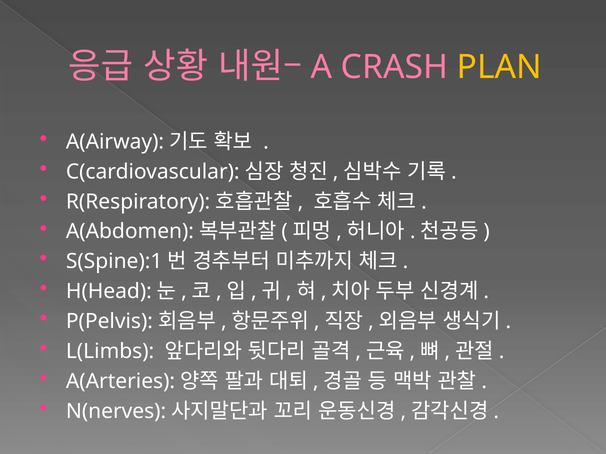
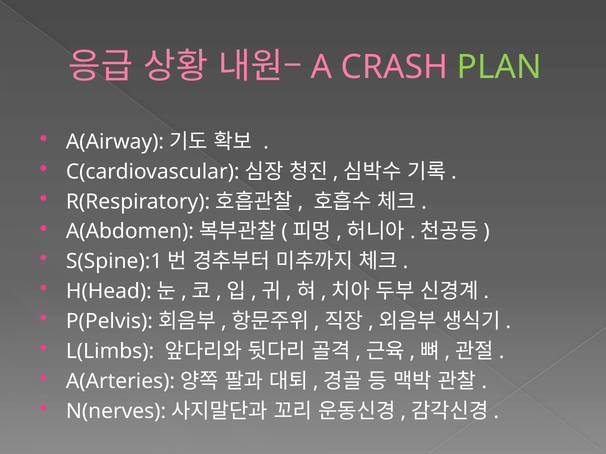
PLAN colour: yellow -> light green
